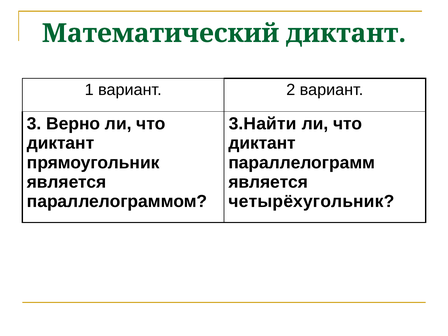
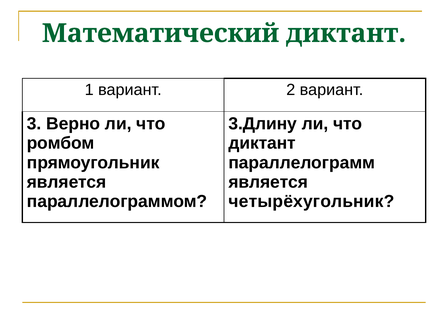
3.Найти: 3.Найти -> 3.Длину
диктант at (61, 143): диктант -> ромбом
